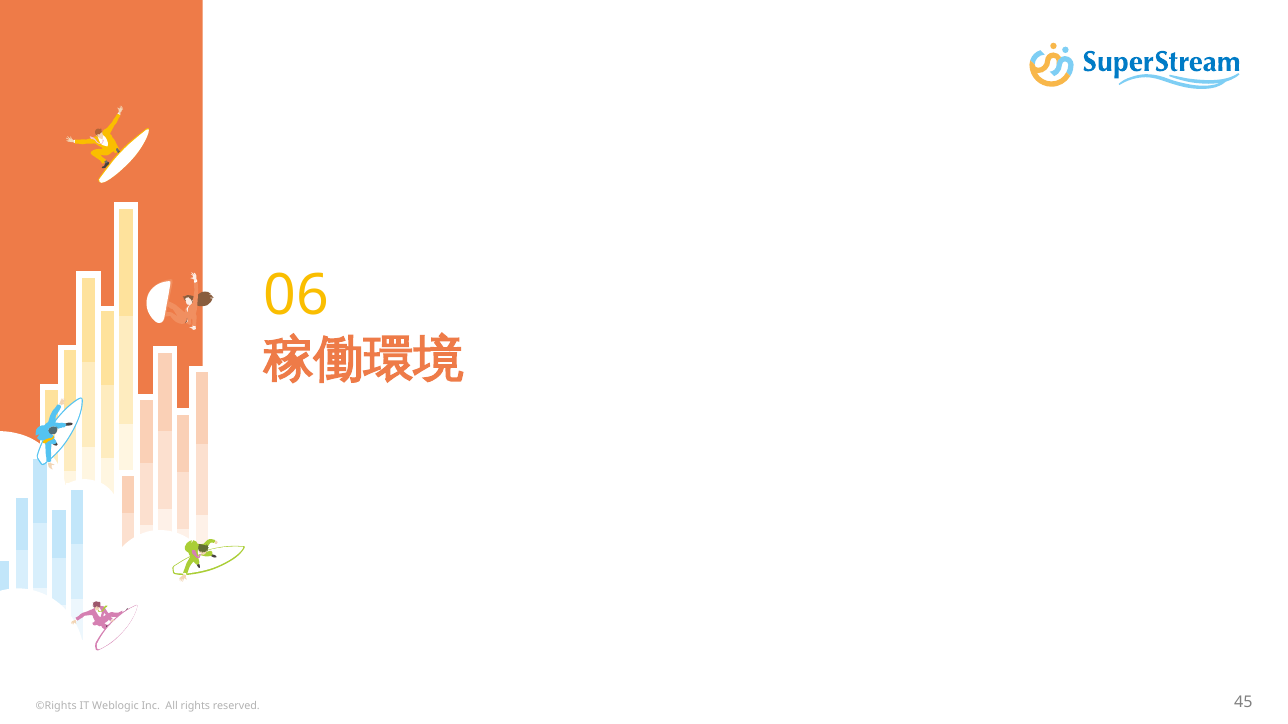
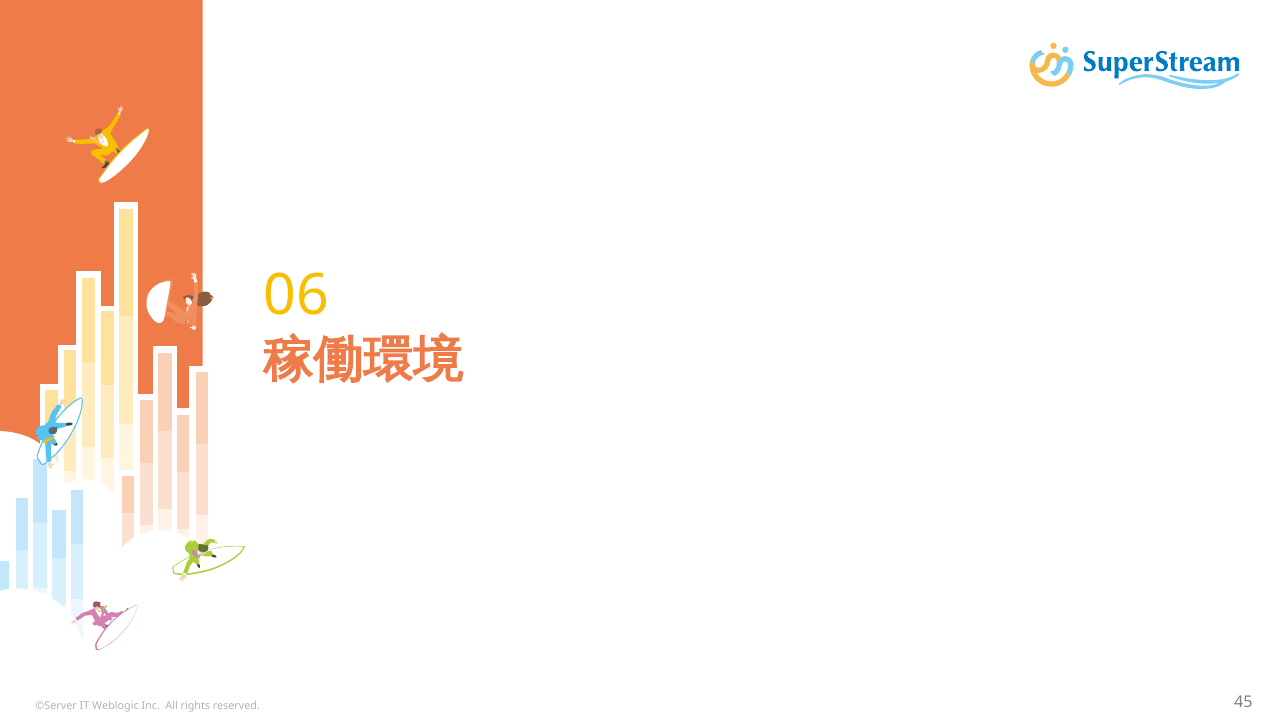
©Rights: ©Rights -> ©Server
